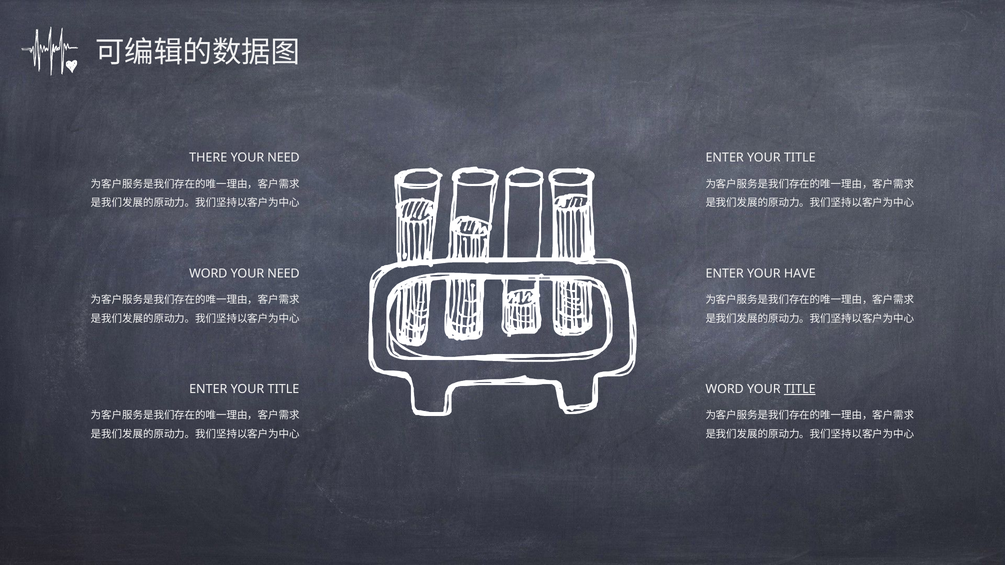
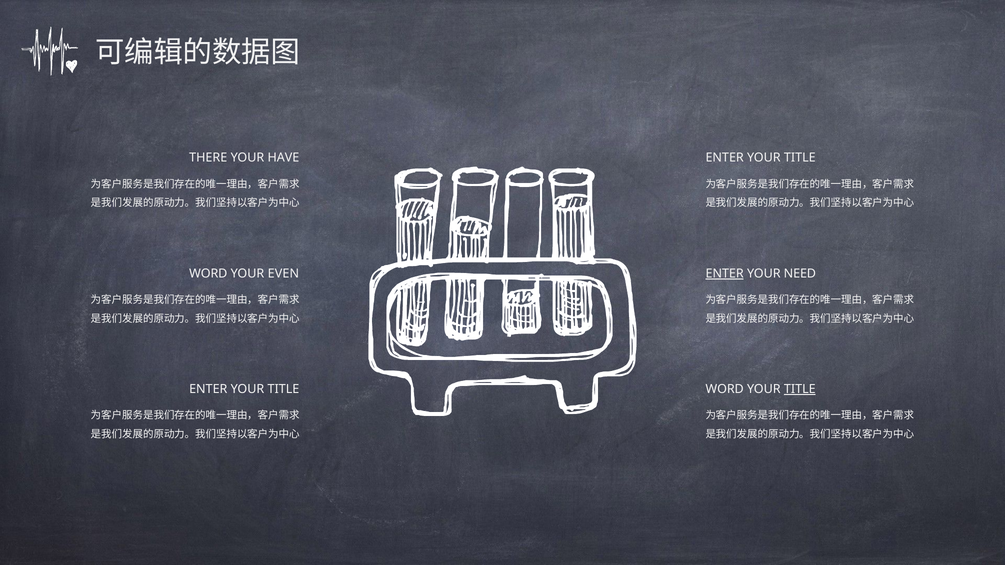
NEED at (284, 158): NEED -> HAVE
NEED at (284, 274): NEED -> EVEN
ENTER at (725, 274) underline: none -> present
HAVE: HAVE -> NEED
